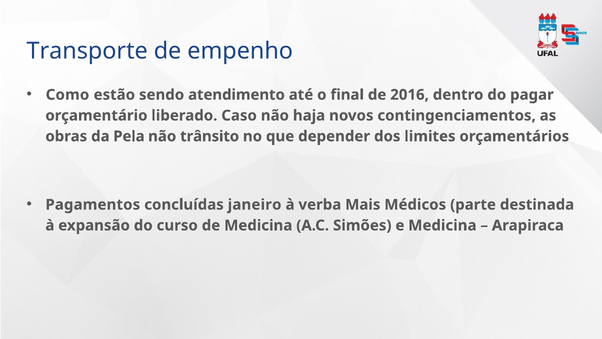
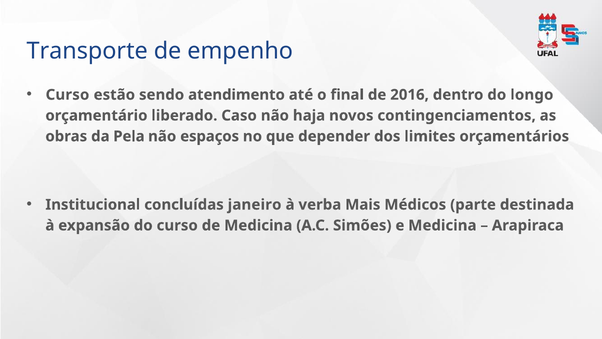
Como at (67, 95): Como -> Curso
pagar: pagar -> longo
trânsito: trânsito -> espaços
Pagamentos: Pagamentos -> Institucional
